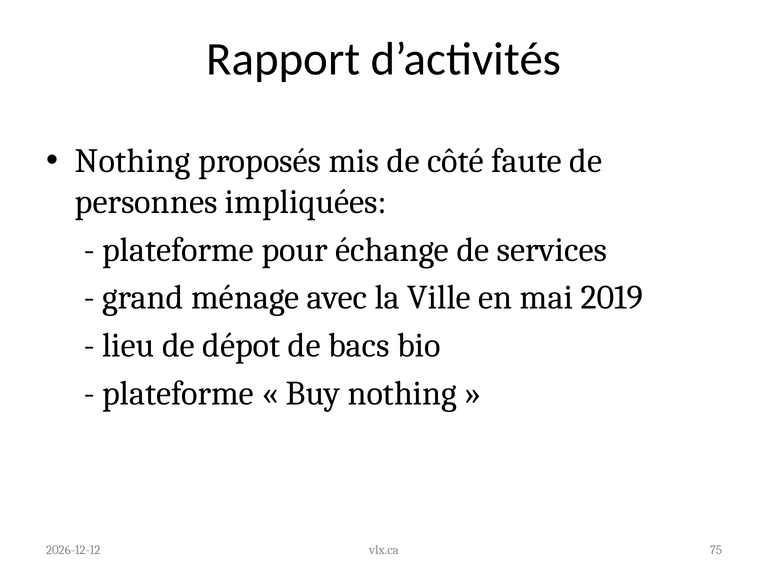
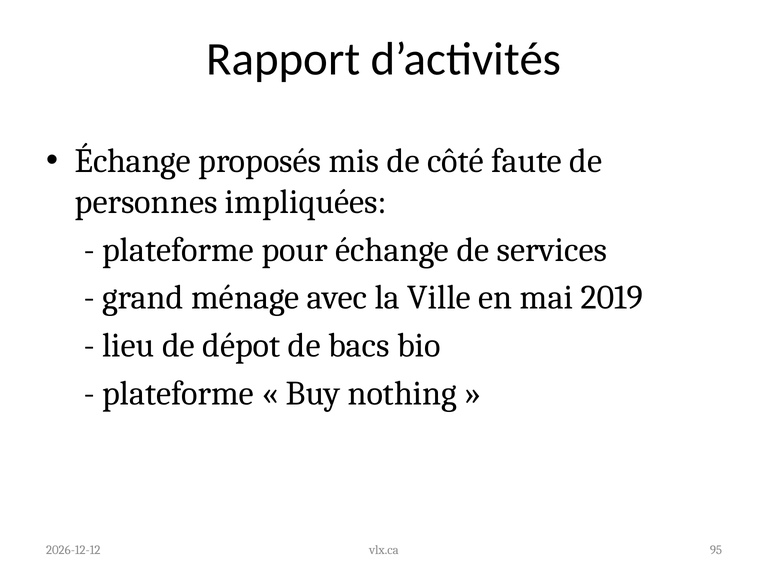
Nothing at (133, 161): Nothing -> Échange
75: 75 -> 95
